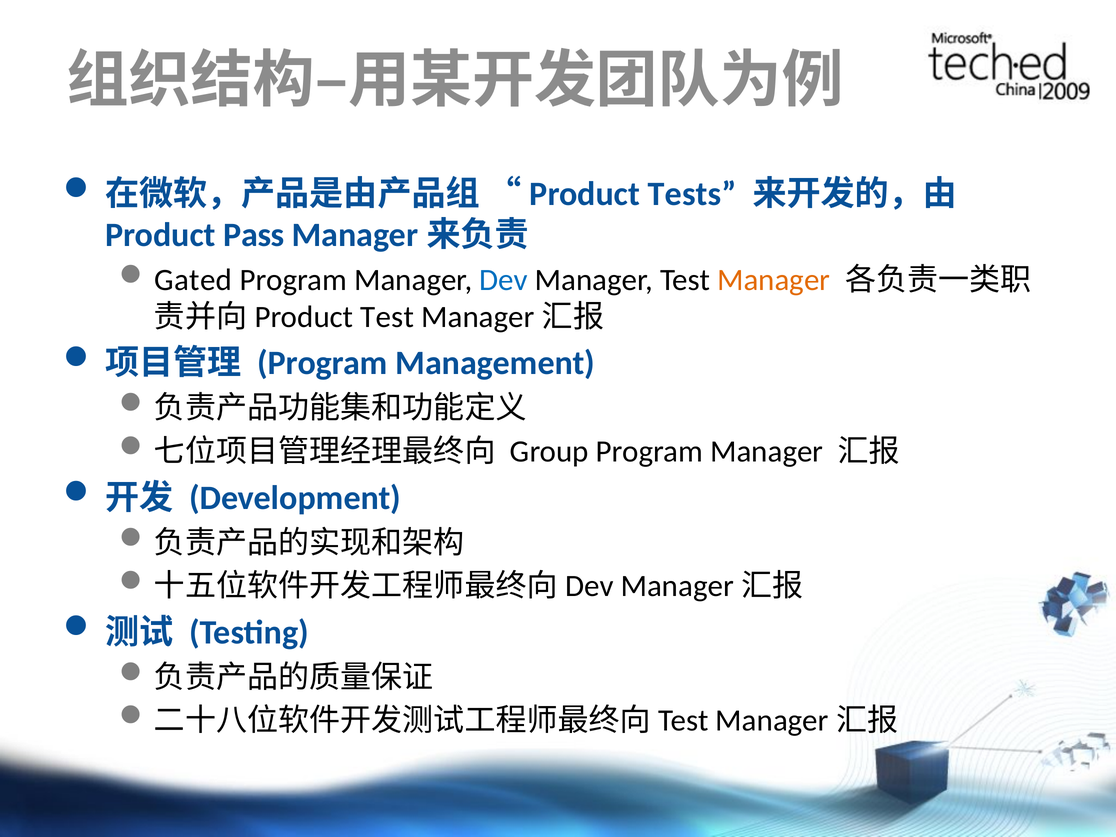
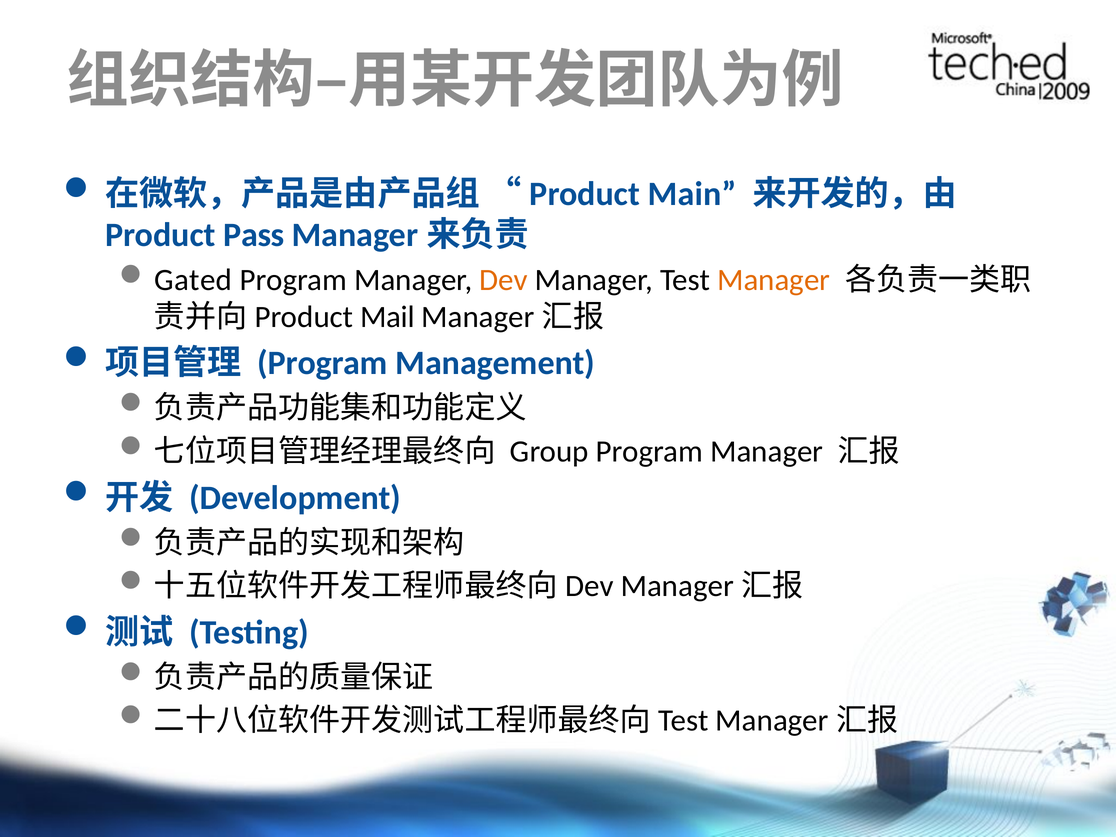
Tests: Tests -> Main
Dev colour: blue -> orange
Test at (387, 317): Test -> Mail
